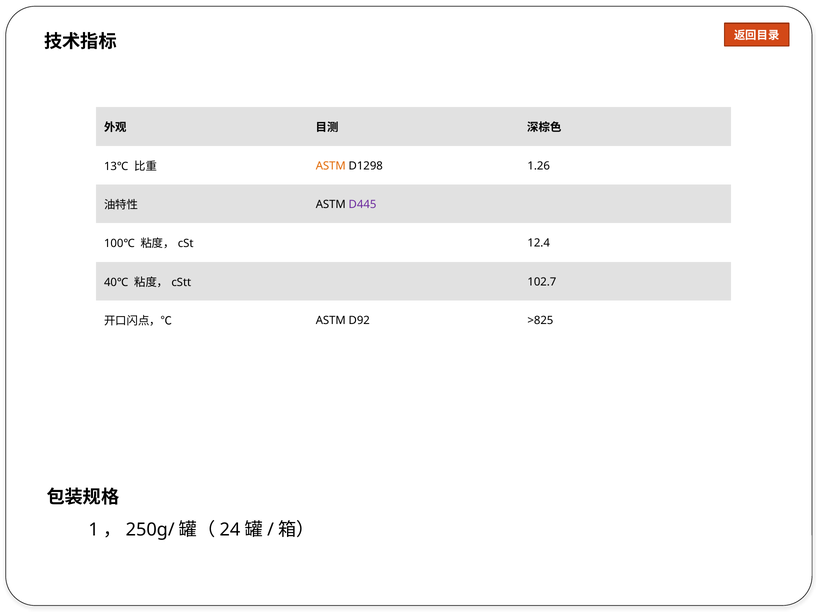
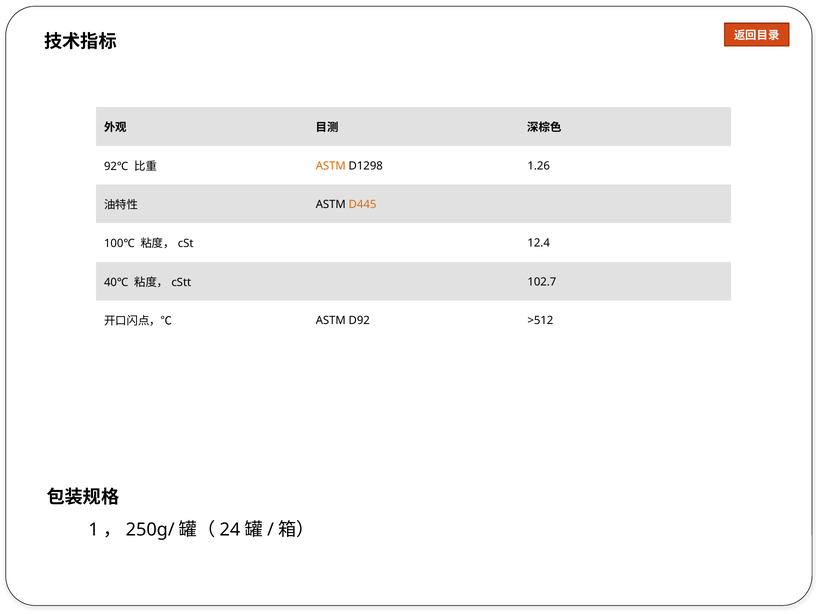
13℃: 13℃ -> 92℃
D445 colour: purple -> orange
>825: >825 -> >512
